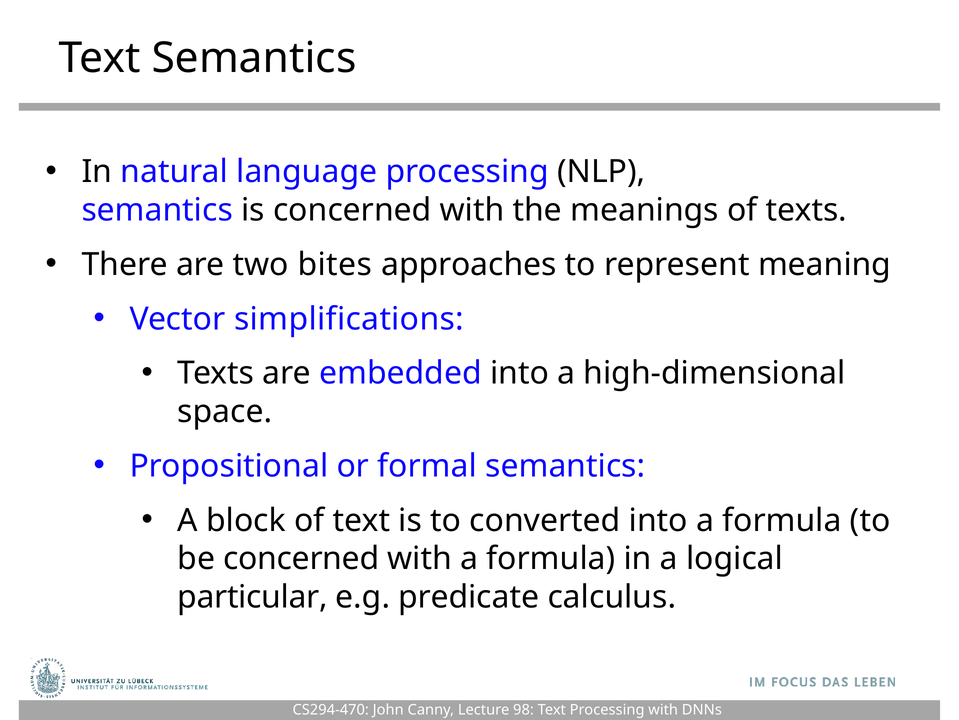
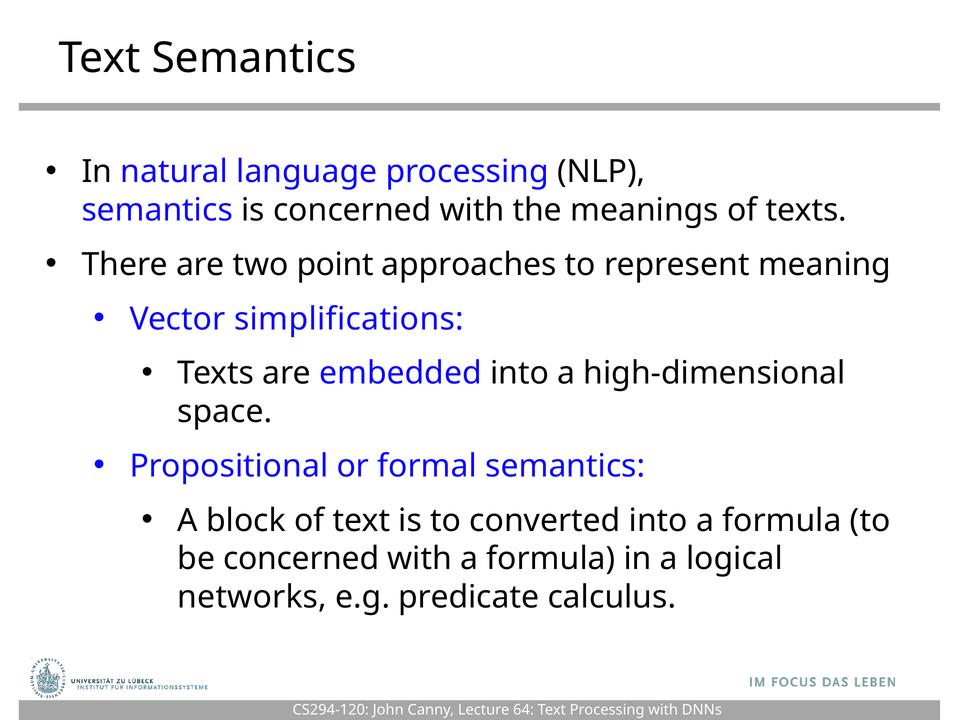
bites: bites -> point
particular: particular -> networks
CS294-470: CS294-470 -> CS294-120
98: 98 -> 64
